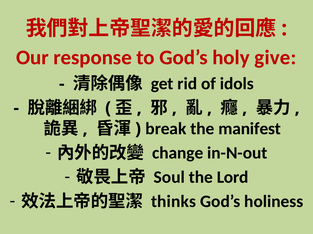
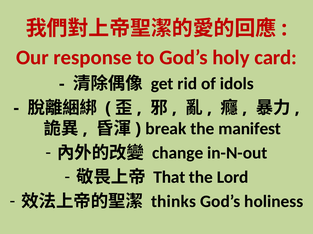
give: give -> card
Soul: Soul -> That
